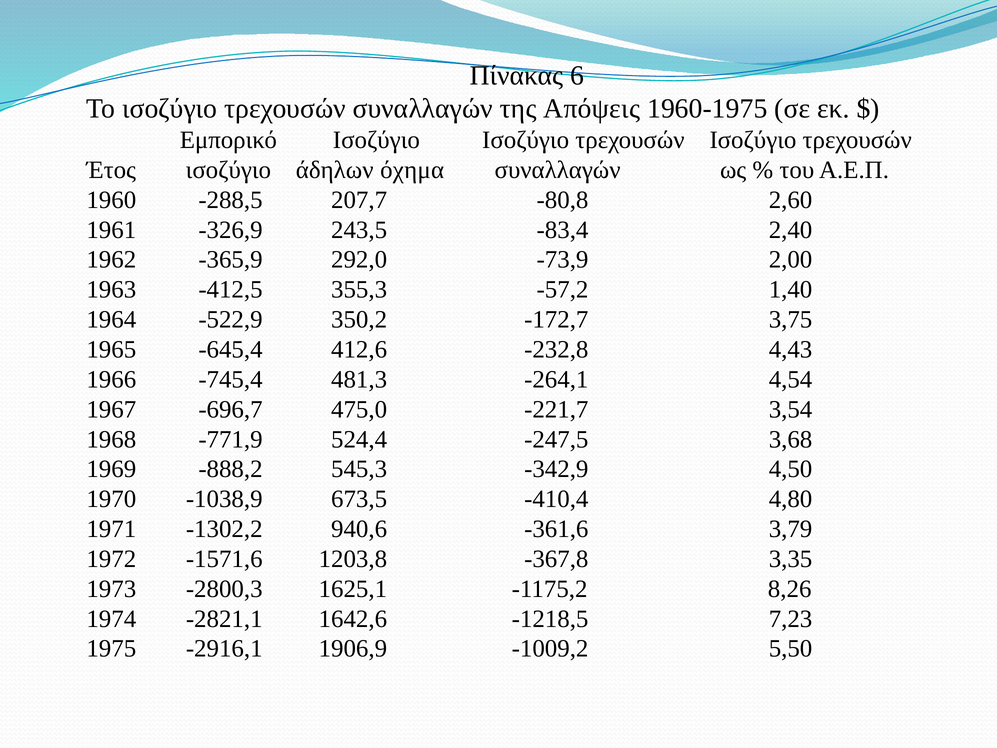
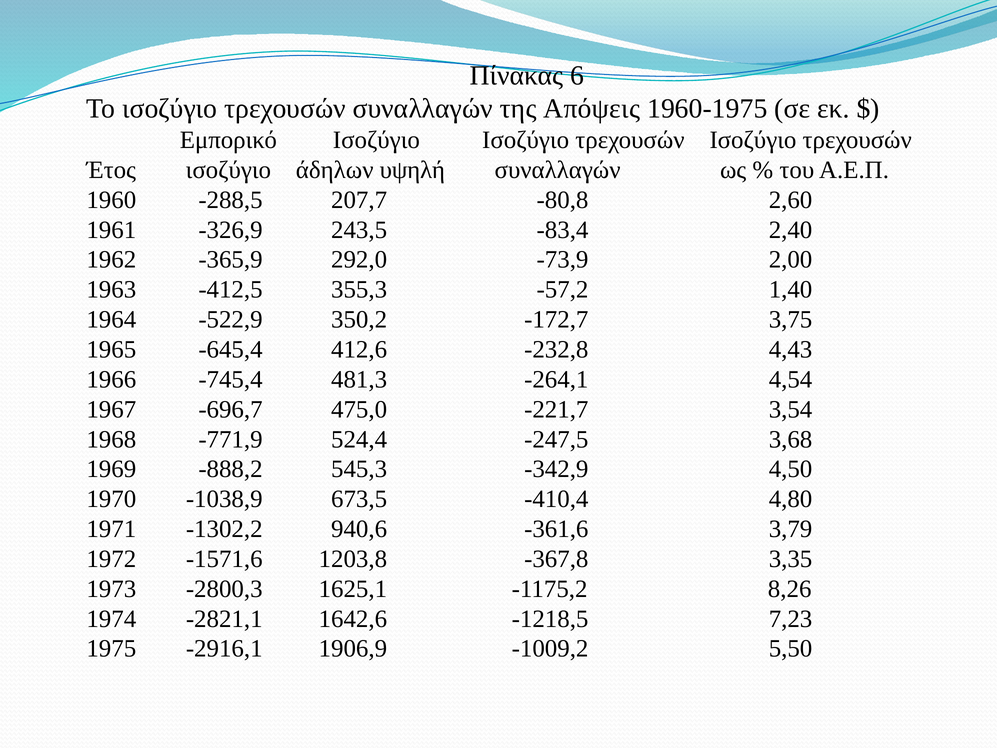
όχημα: όχημα -> υψηλή
